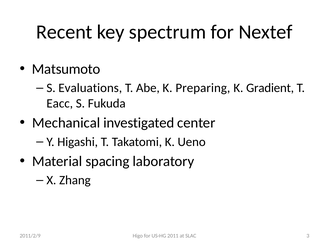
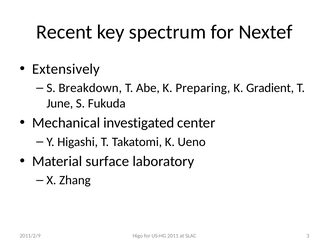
Matsumoto: Matsumoto -> Extensively
Evaluations: Evaluations -> Breakdown
Eacc: Eacc -> June
spacing: spacing -> surface
